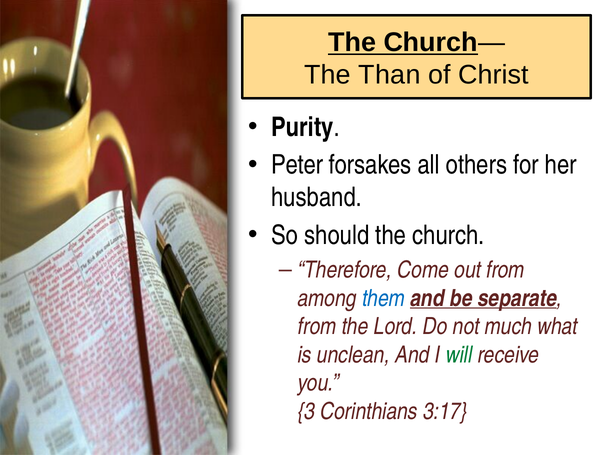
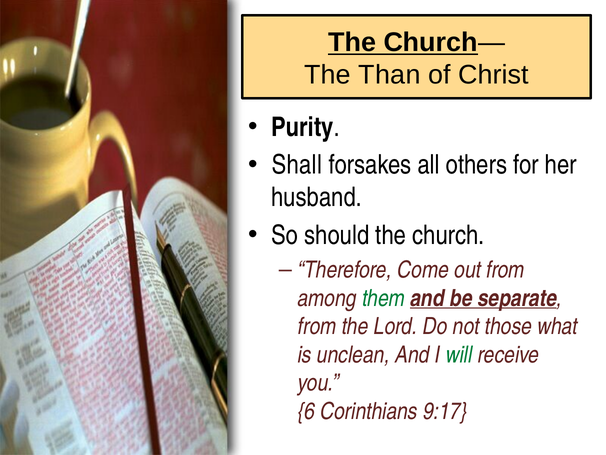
Peter: Peter -> Shall
them colour: blue -> green
much: much -> those
3: 3 -> 6
3:17: 3:17 -> 9:17
